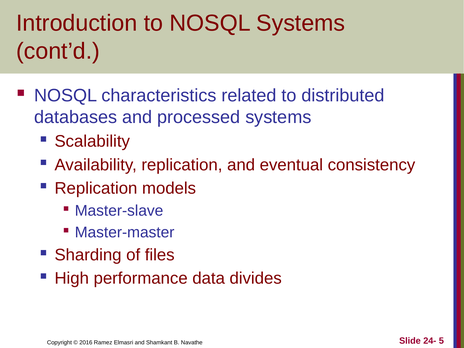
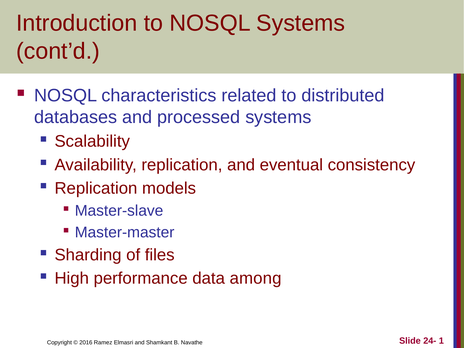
divides: divides -> among
5: 5 -> 1
